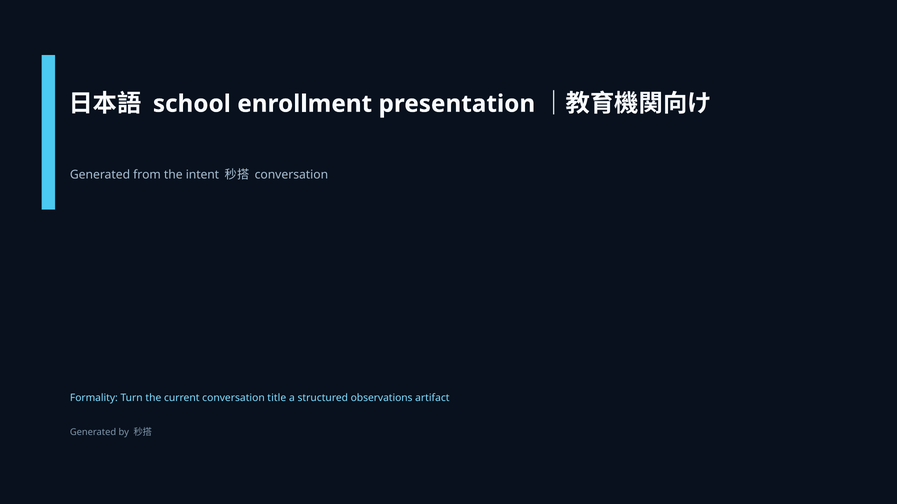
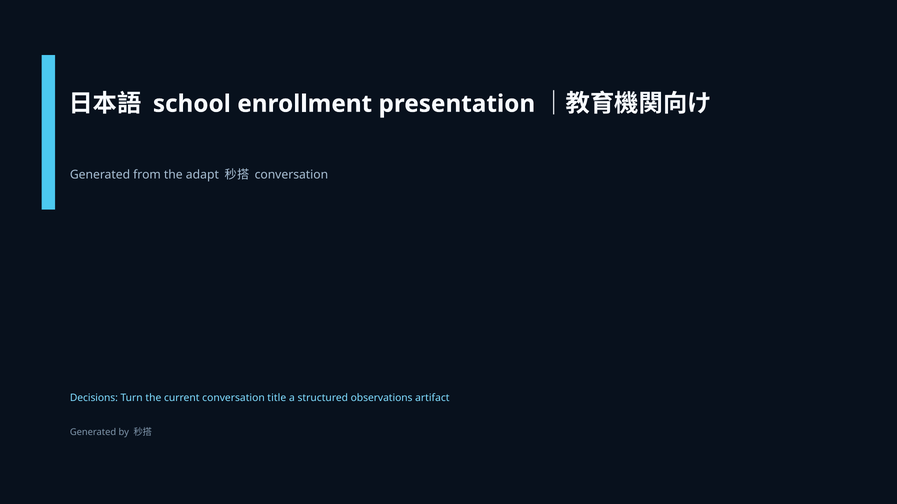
intent: intent -> adapt
Formality: Formality -> Decisions
